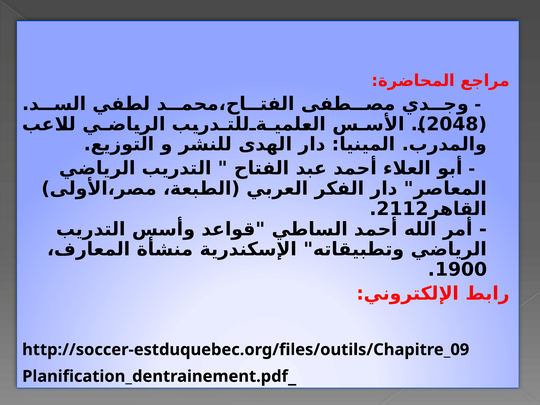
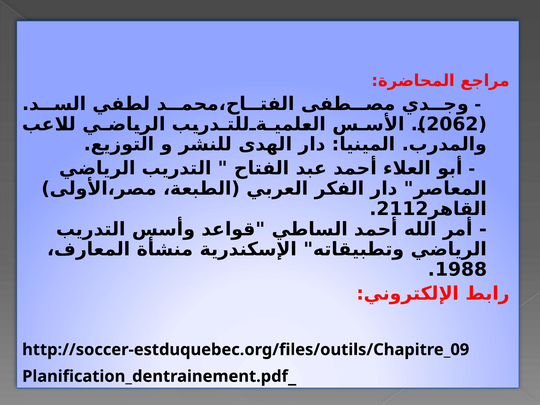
2048: 2048 -> 2062
1900: 1900 -> 1988
